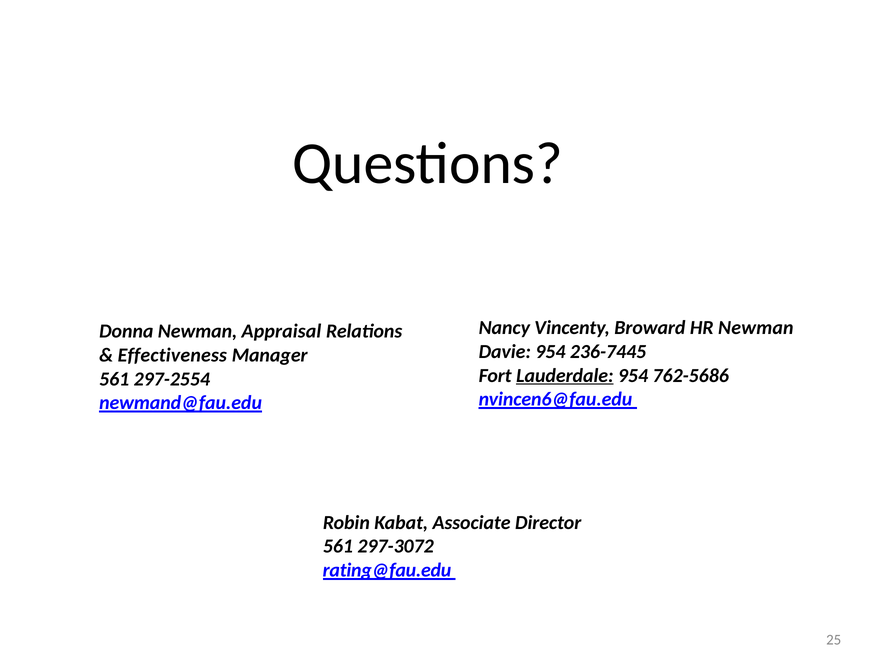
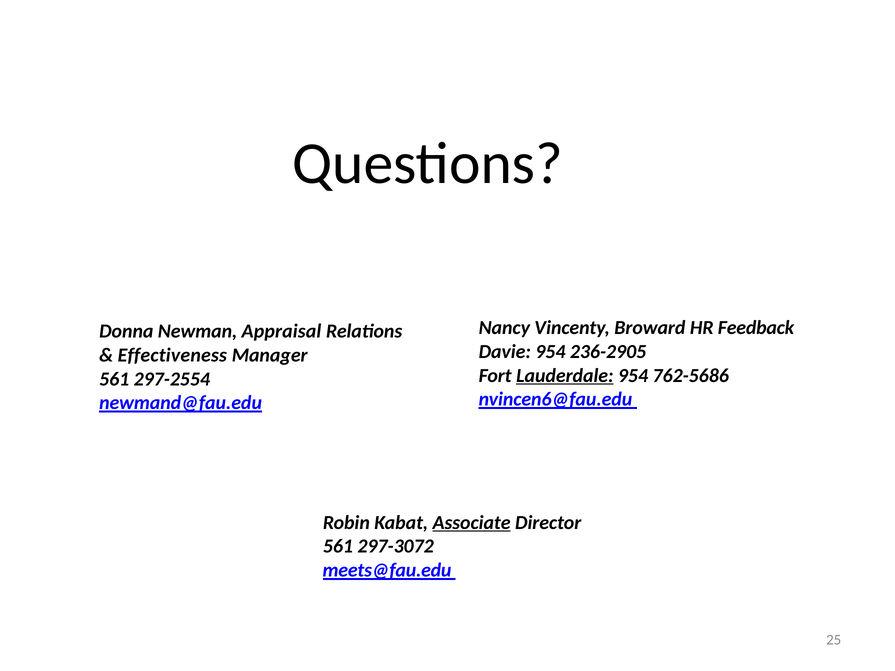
HR Newman: Newman -> Feedback
236-7445: 236-7445 -> 236-2905
Associate underline: none -> present
rating@fau.edu: rating@fau.edu -> meets@fau.edu
